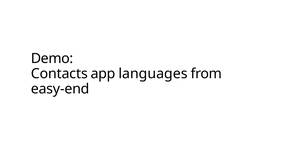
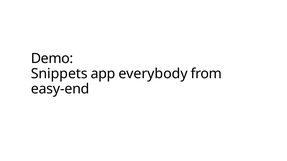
Contacts: Contacts -> Snippets
languages: languages -> everybody
